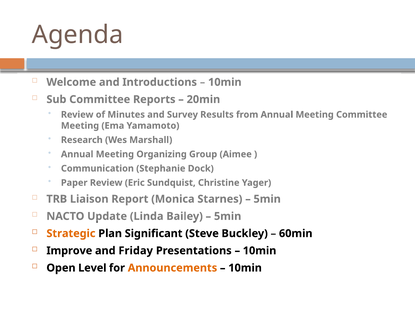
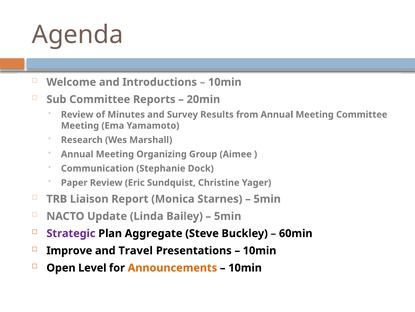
Strategic colour: orange -> purple
Significant: Significant -> Aggregate
Friday: Friday -> Travel
